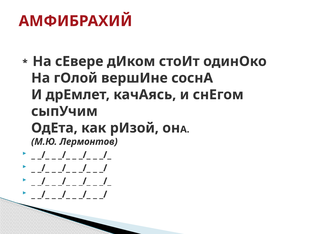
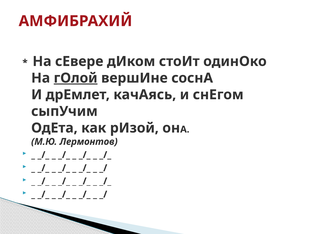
гОлой underline: none -> present
